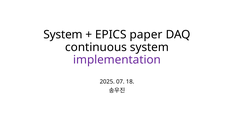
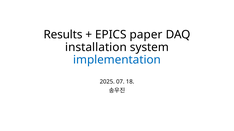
System at (63, 35): System -> Results
continuous: continuous -> installation
implementation colour: purple -> blue
